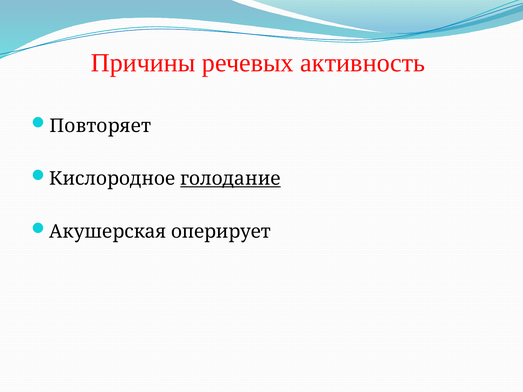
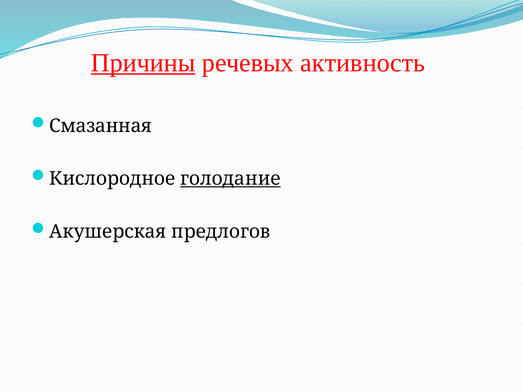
Причины underline: none -> present
Повторяет: Повторяет -> Смазанная
оперирует: оперирует -> предлогов
